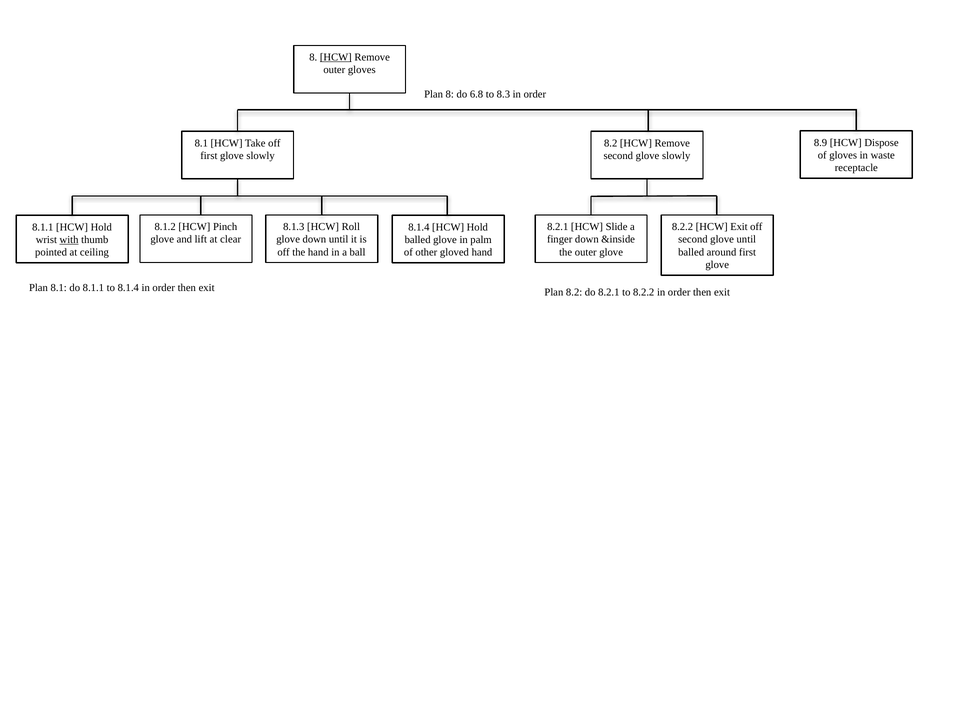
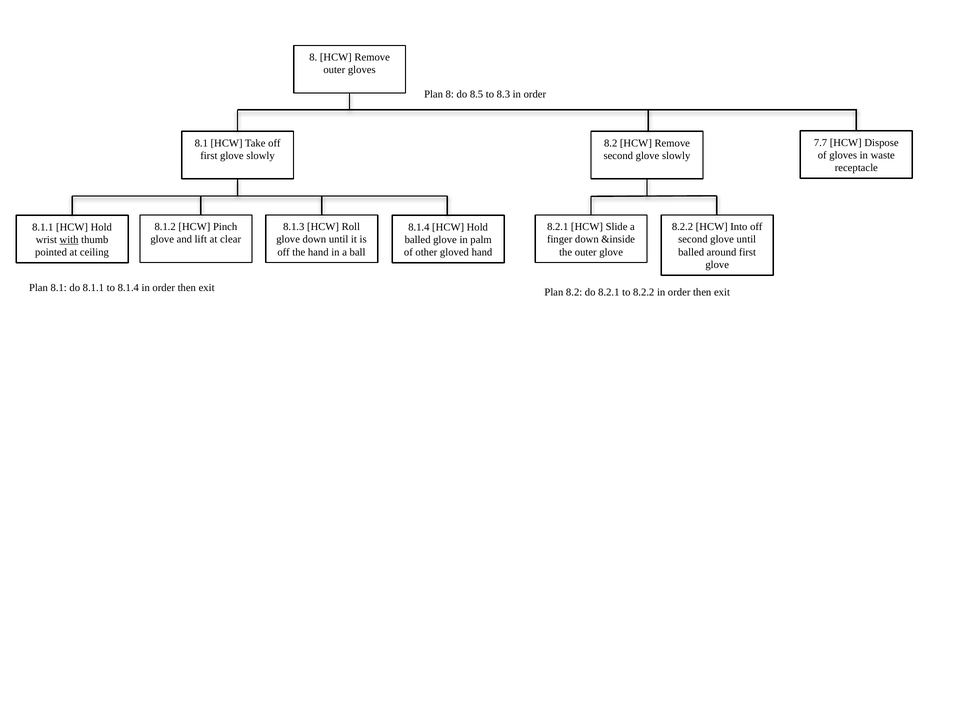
HCW at (336, 57) underline: present -> none
6.8: 6.8 -> 8.5
8.9: 8.9 -> 7.7
HCW Exit: Exit -> Into
